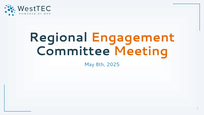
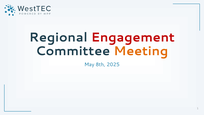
Engagement colour: orange -> red
